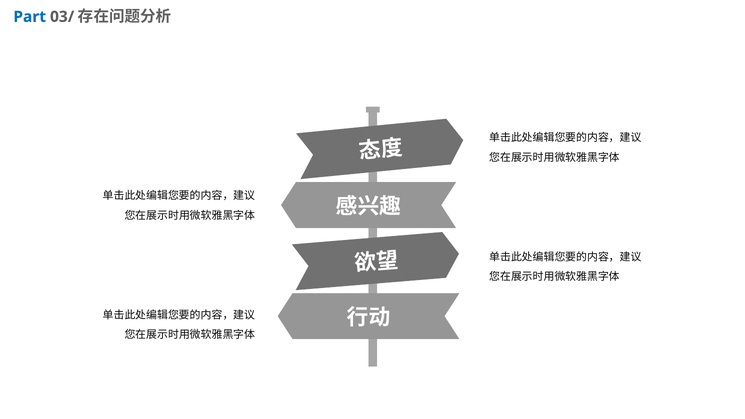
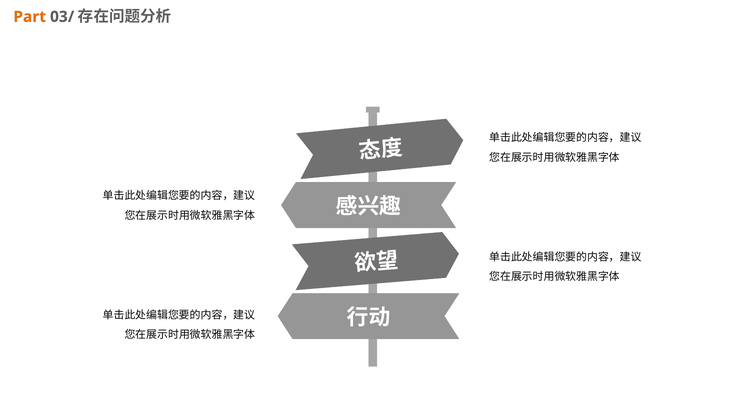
Part colour: blue -> orange
